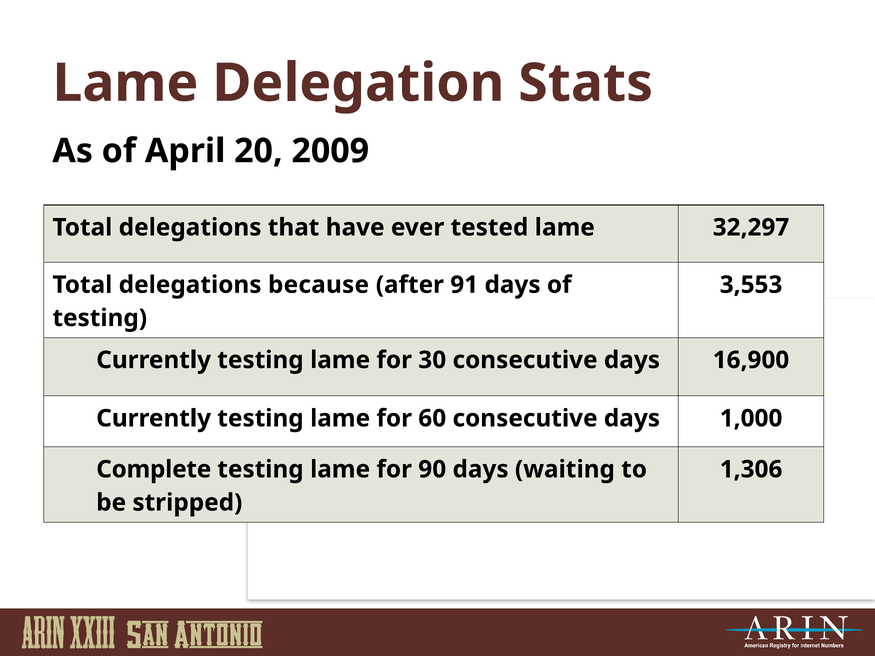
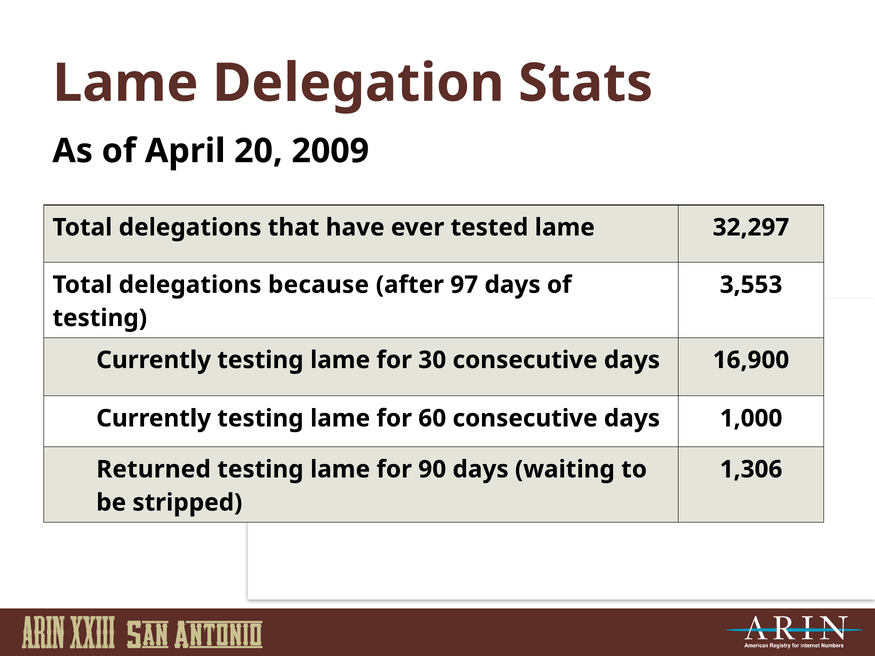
91: 91 -> 97
Complete: Complete -> Returned
